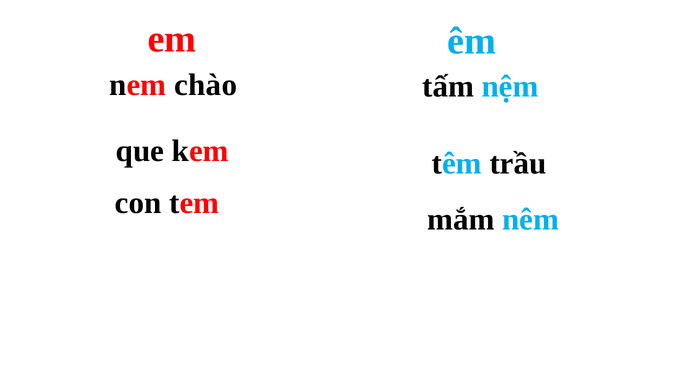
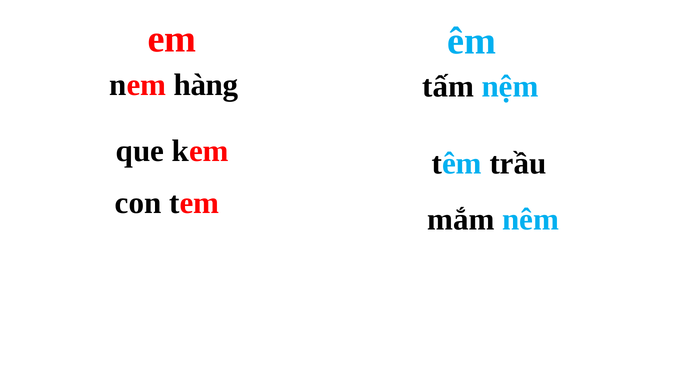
chào: chào -> hàng
